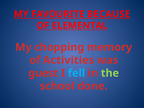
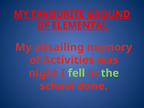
BECAUSE: BECAUSE -> GROUND
chopping: chopping -> absailing
guest: guest -> night
fell colour: light blue -> light green
